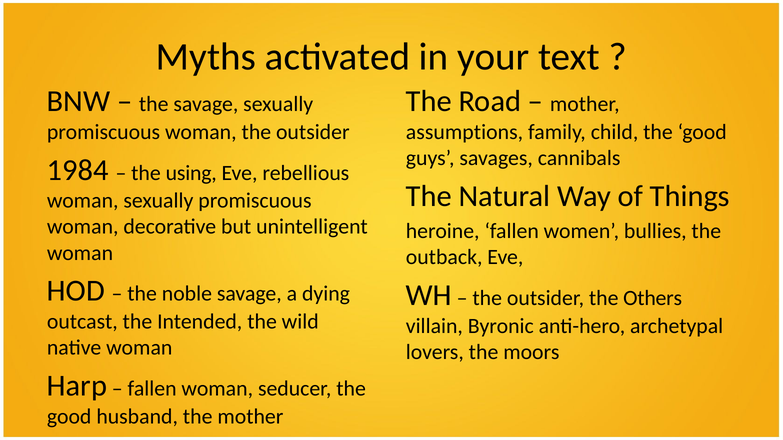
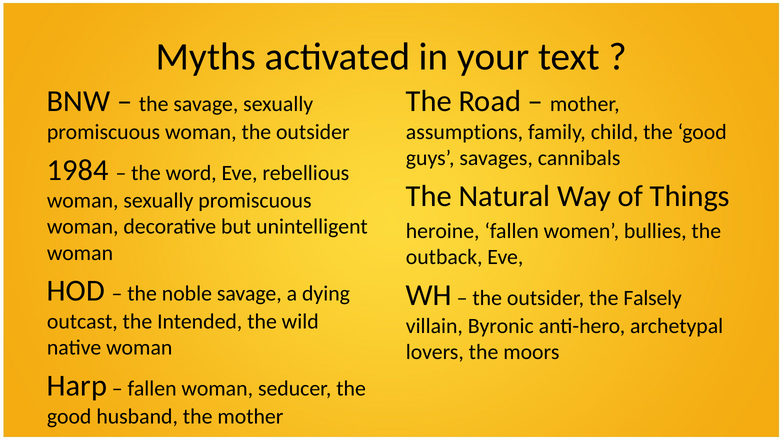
using: using -> word
Others: Others -> Falsely
